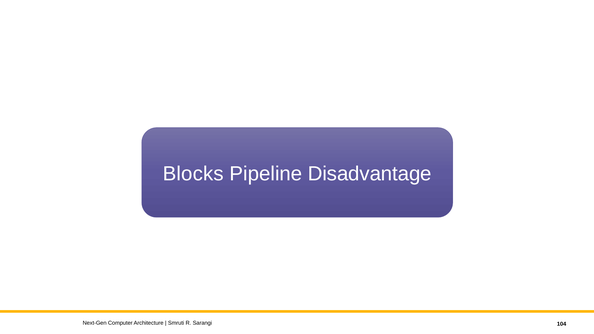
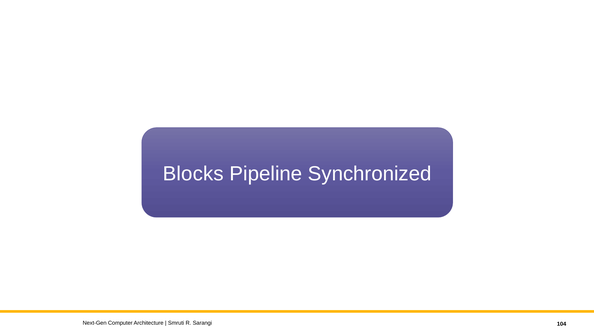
Disadvantage: Disadvantage -> Synchronized
